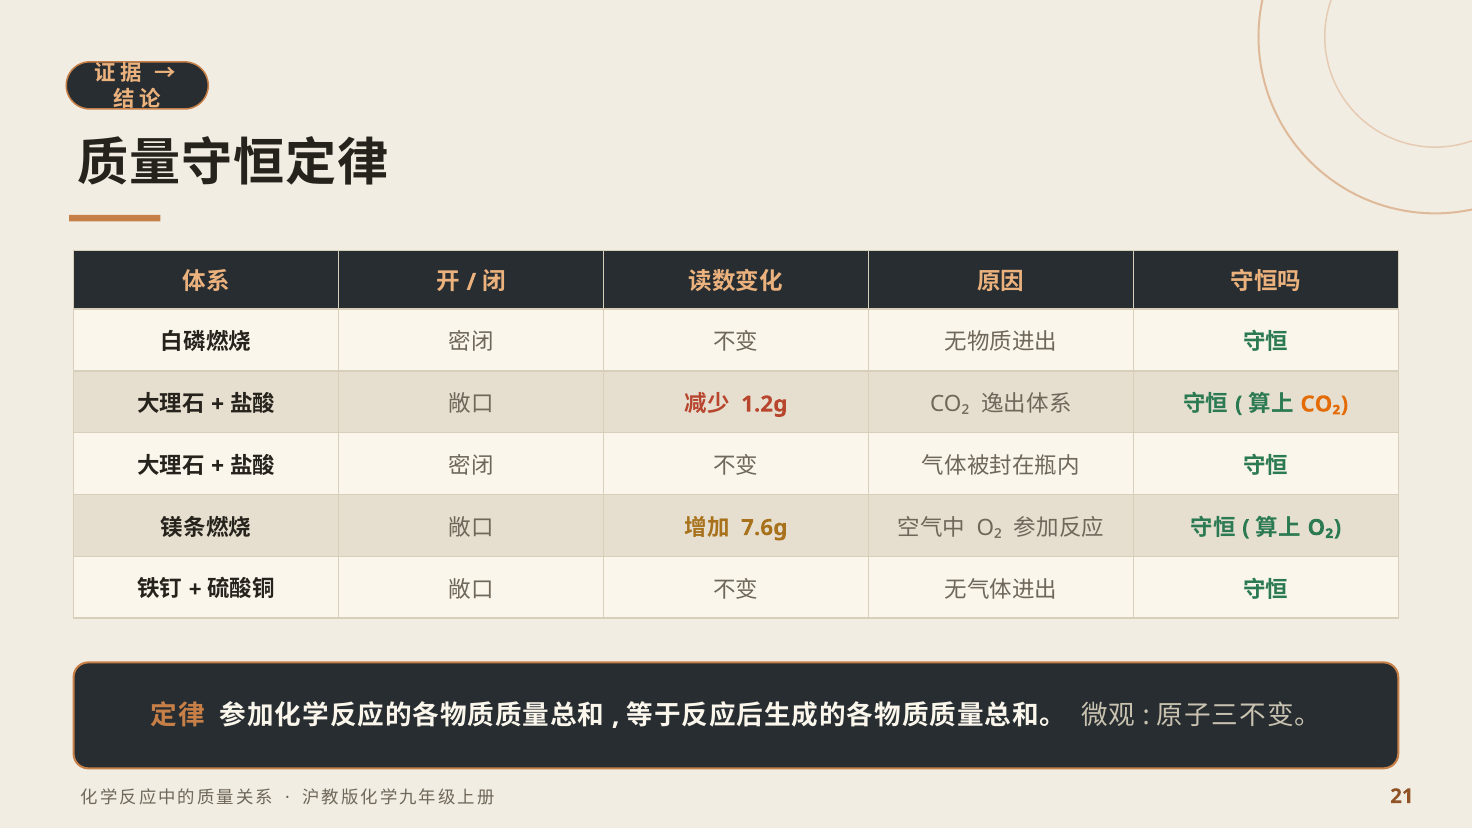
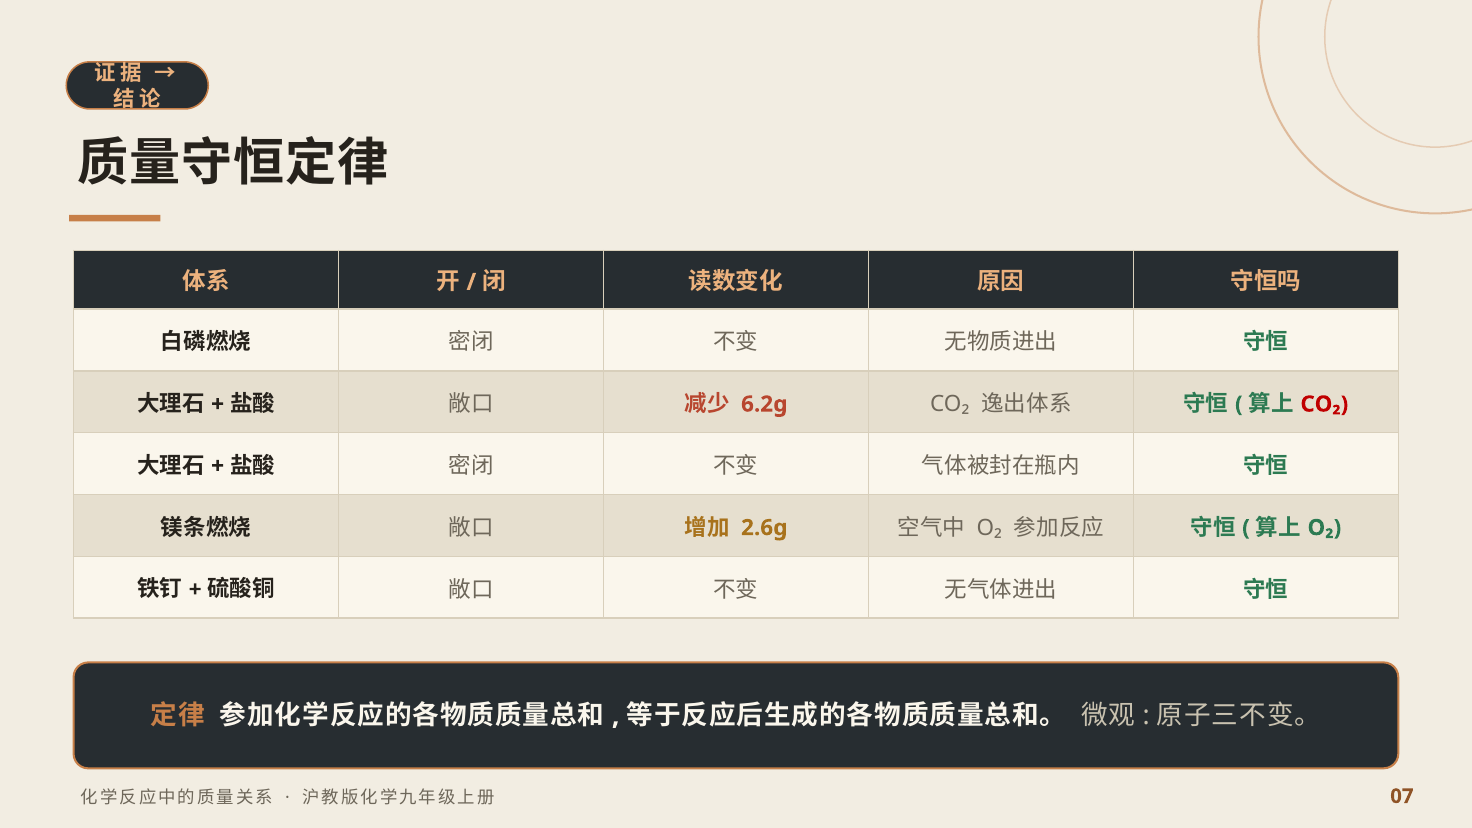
1.2g: 1.2g -> 6.2g
CO₂ at (1324, 404) colour: orange -> red
7.6g: 7.6g -> 2.6g
21: 21 -> 07
